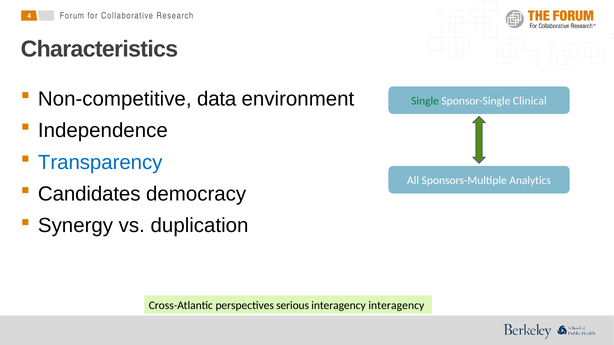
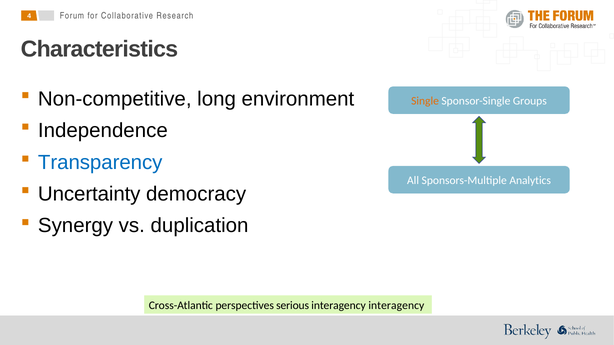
data: data -> long
Single colour: green -> orange
Clinical: Clinical -> Groups
Candidates: Candidates -> Uncertainty
